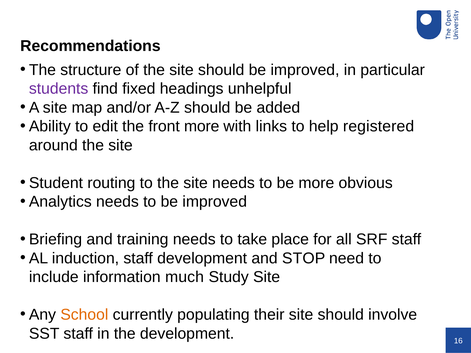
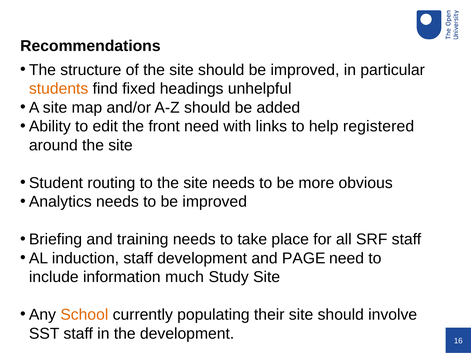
students colour: purple -> orange
front more: more -> need
STOP: STOP -> PAGE
